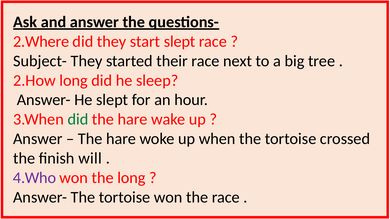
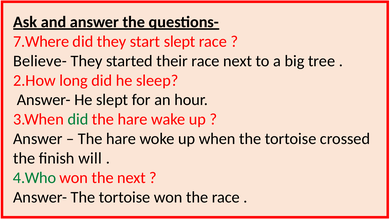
2.Where: 2.Where -> 7.Where
Subject-: Subject- -> Believe-
4.Who colour: purple -> green
the long: long -> next
